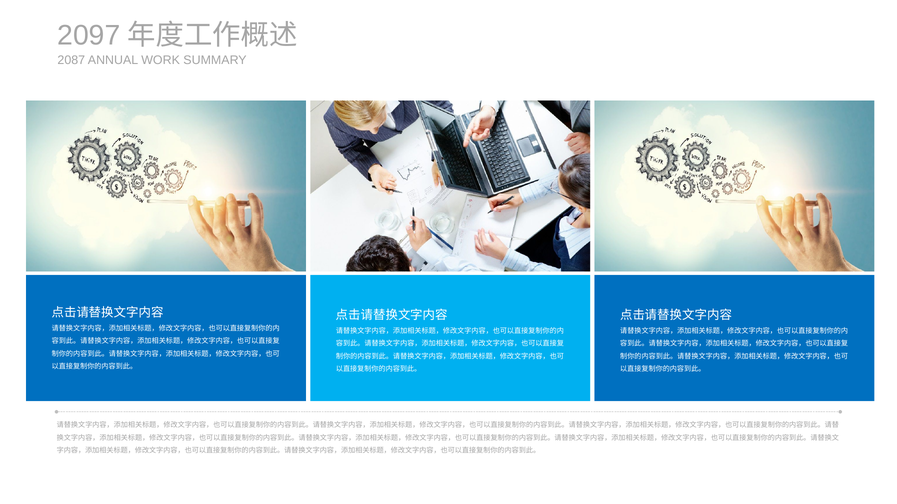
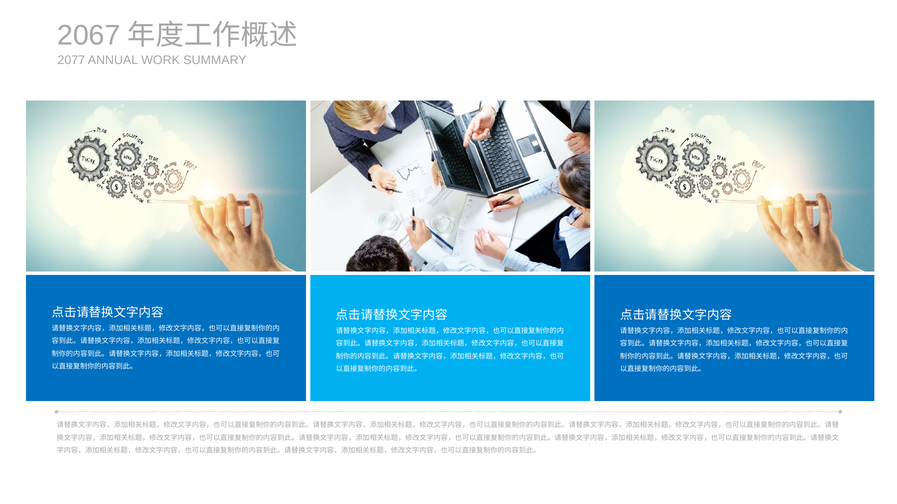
2097: 2097 -> 2067
2087: 2087 -> 2077
